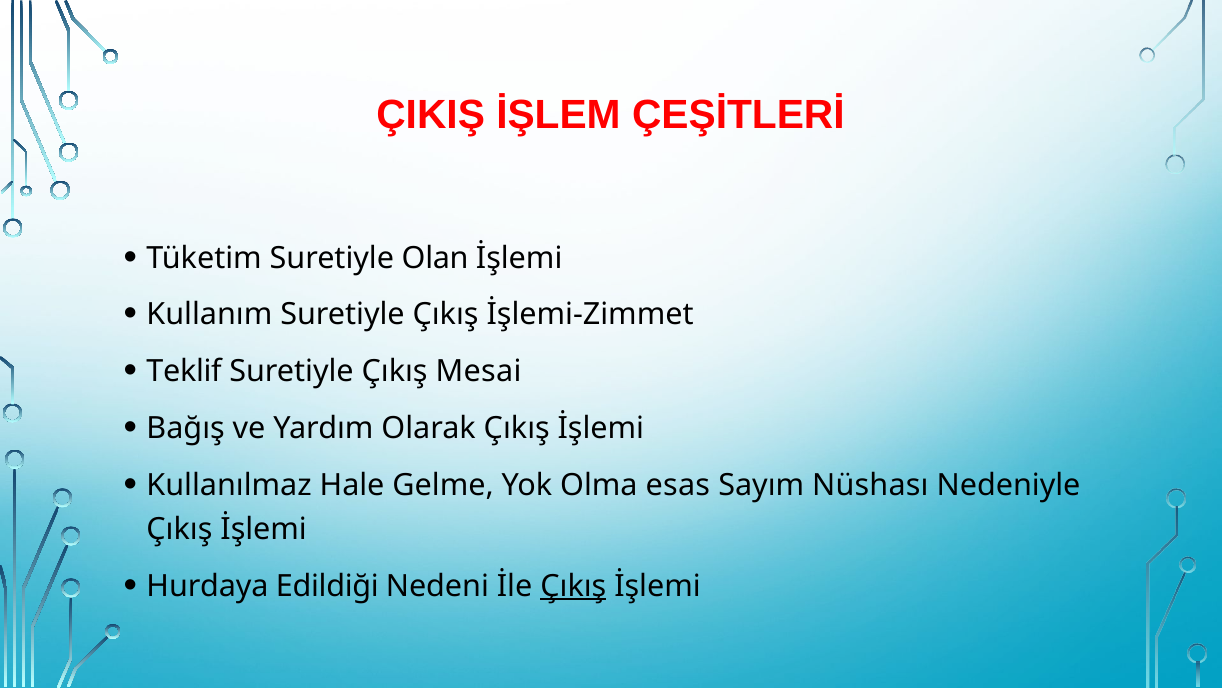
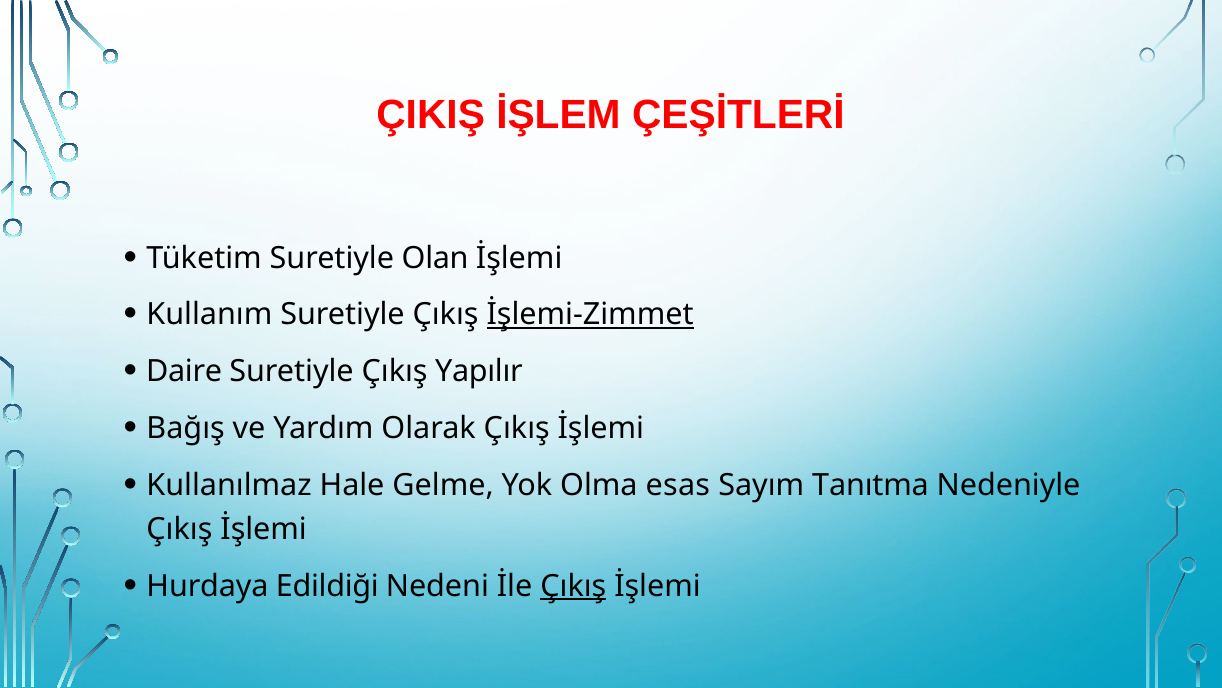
İşlemi-Zimmet underline: none -> present
Teklif: Teklif -> Daire
Mesai: Mesai -> Yapılır
Nüshası: Nüshası -> Tanıtma
